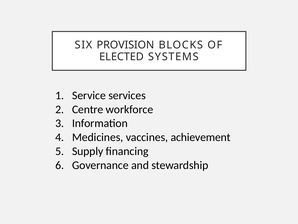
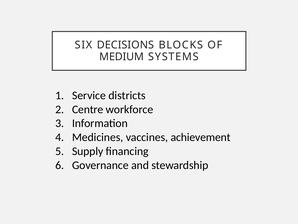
PROVISION: PROVISION -> DECISIONS
ELECTED: ELECTED -> MEDIUM
services: services -> districts
